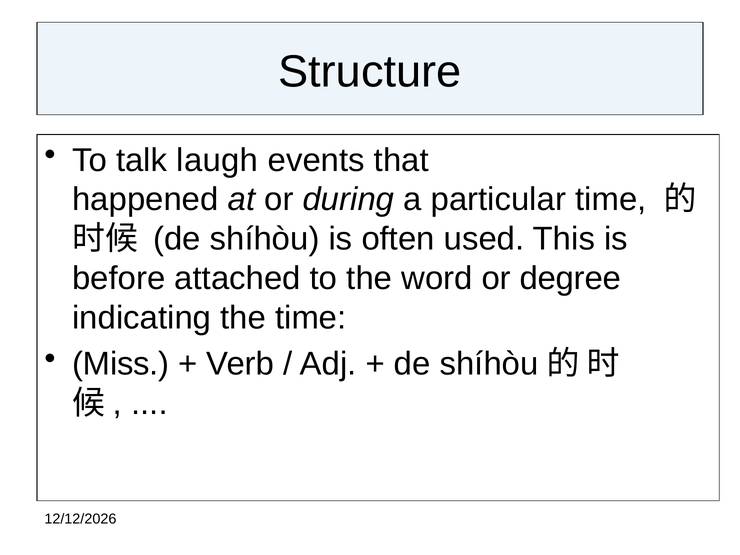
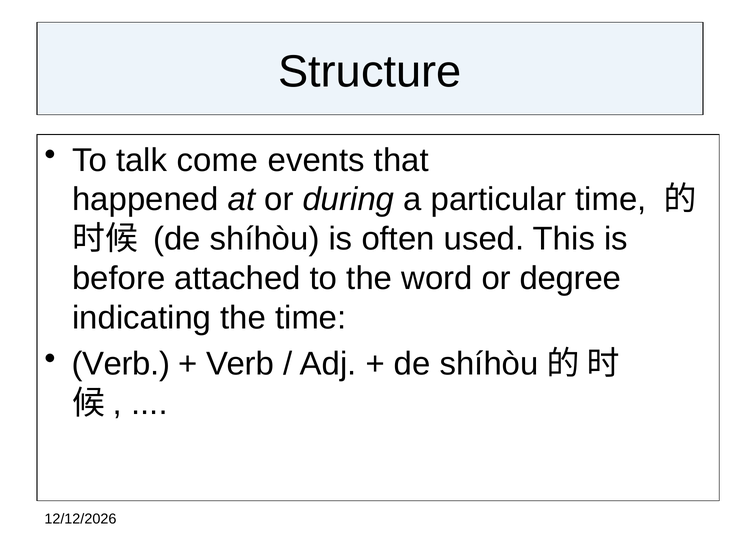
laugh: laugh -> come
Miss at (121, 364): Miss -> Verb
